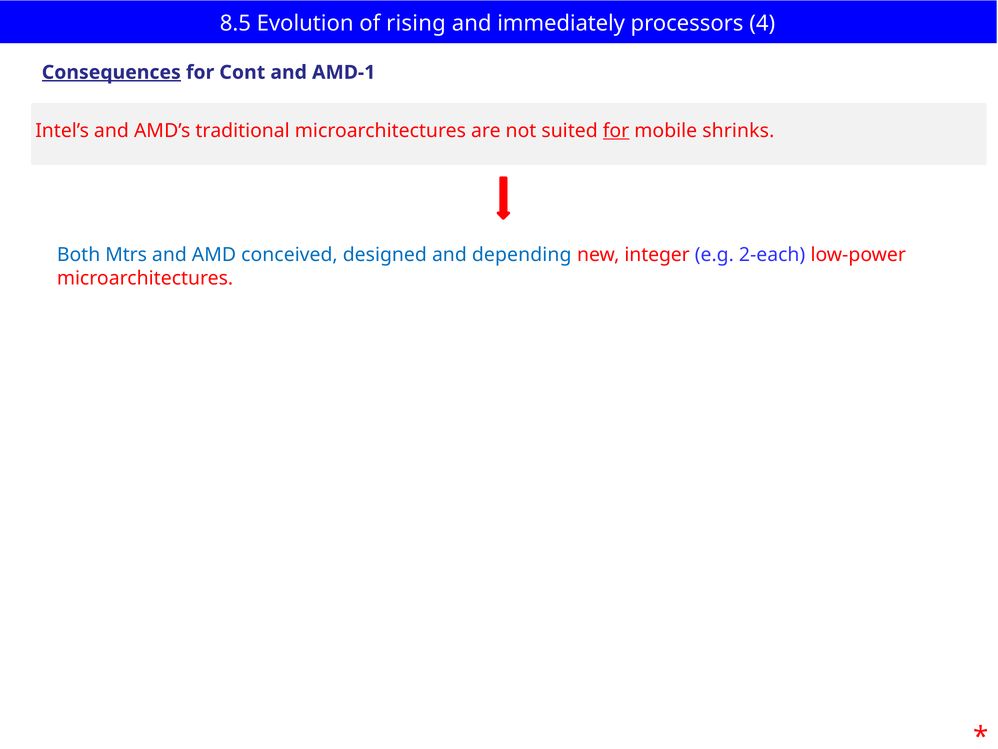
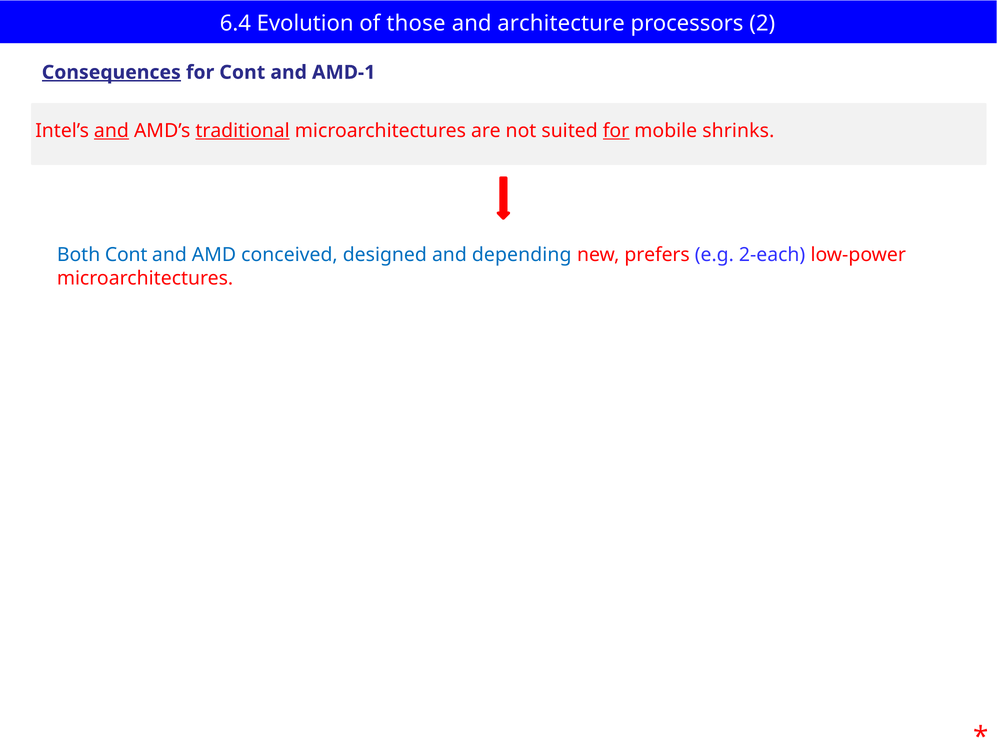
8.5: 8.5 -> 6.4
rising: rising -> those
immediately: immediately -> architecture
4: 4 -> 2
and at (111, 131) underline: none -> present
traditional underline: none -> present
Both Mtrs: Mtrs -> Cont
integer: integer -> prefers
